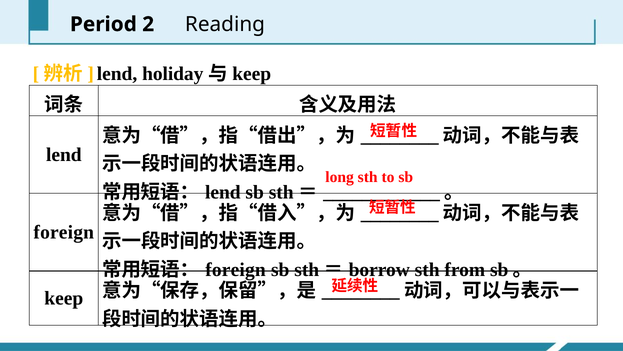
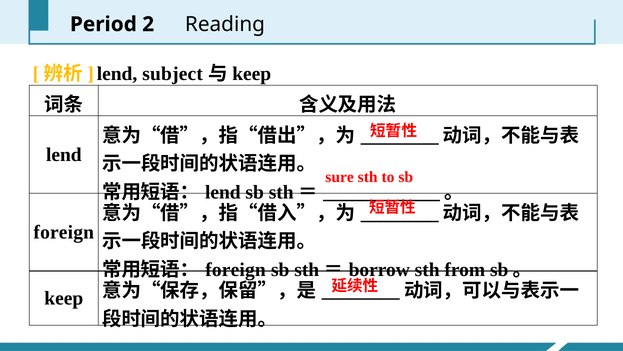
holiday: holiday -> subject
long: long -> sure
